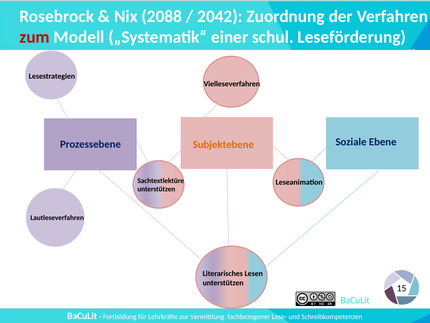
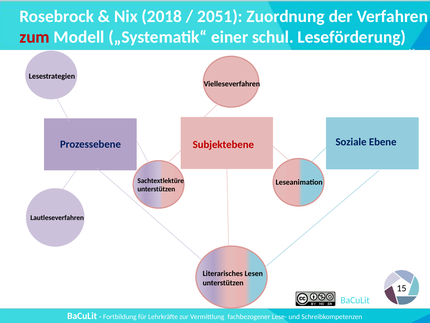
2088: 2088 -> 2018
2042: 2042 -> 2051
Subjektebene colour: orange -> red
